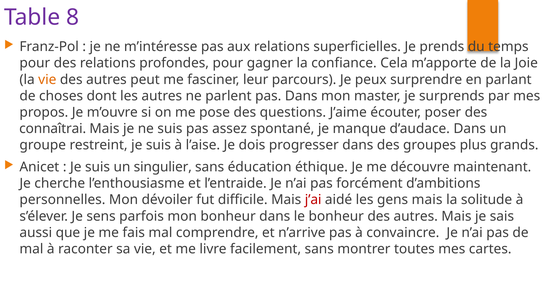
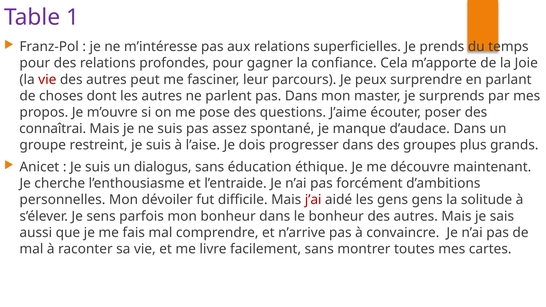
8: 8 -> 1
vie at (47, 80) colour: orange -> red
singulier: singulier -> dialogus
gens mais: mais -> gens
